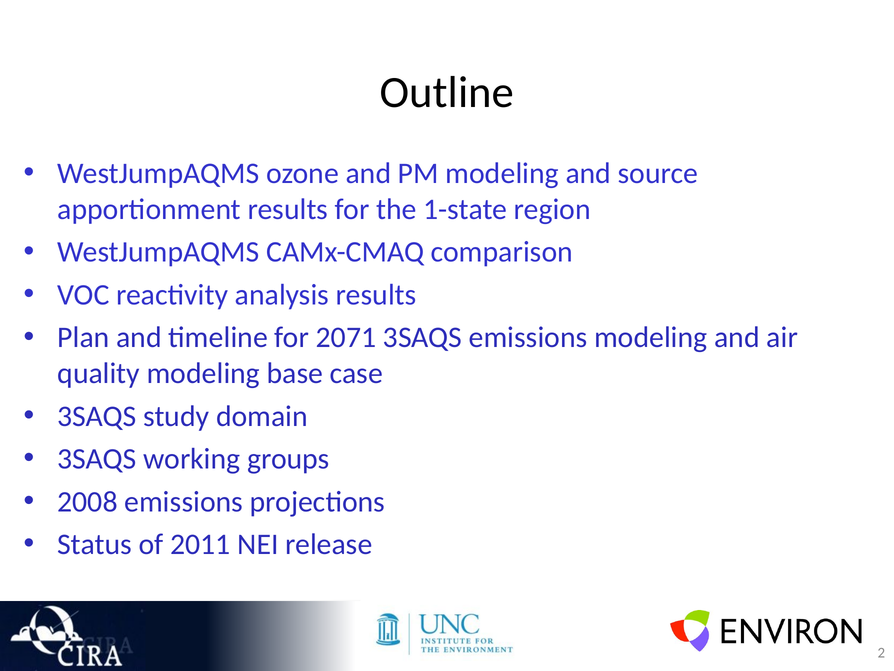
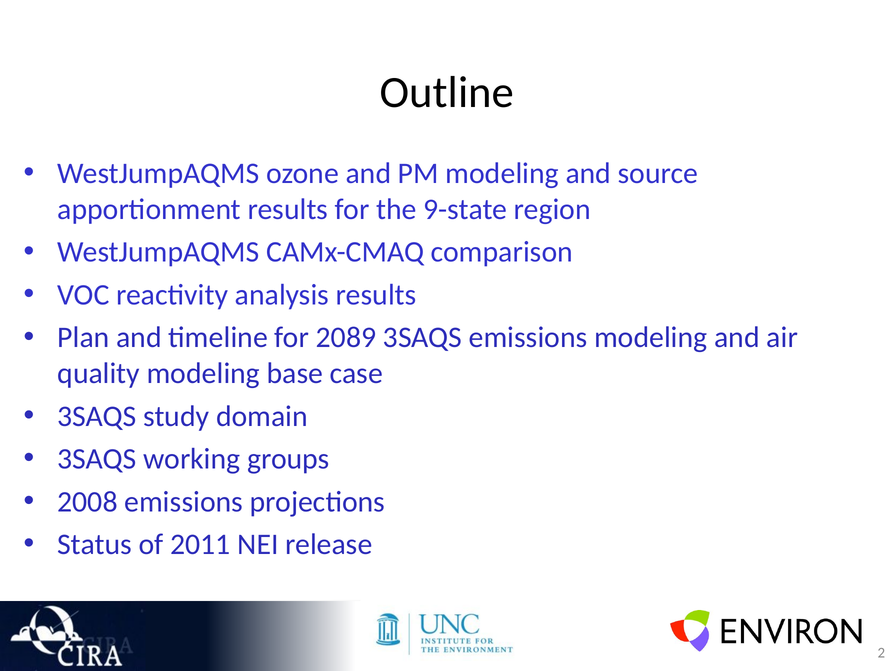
1-state: 1-state -> 9-state
2071: 2071 -> 2089
